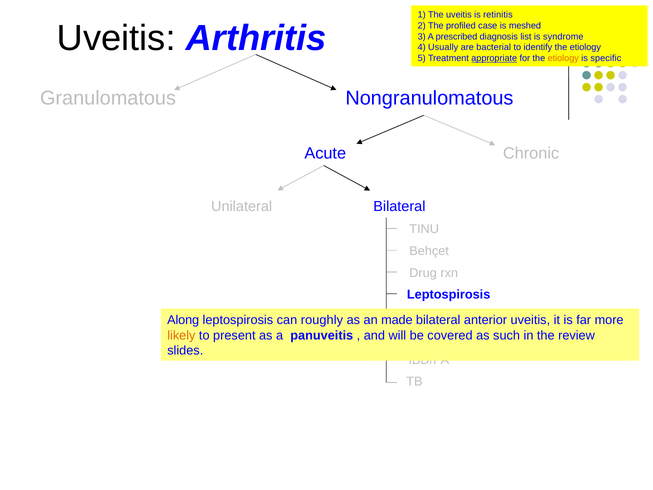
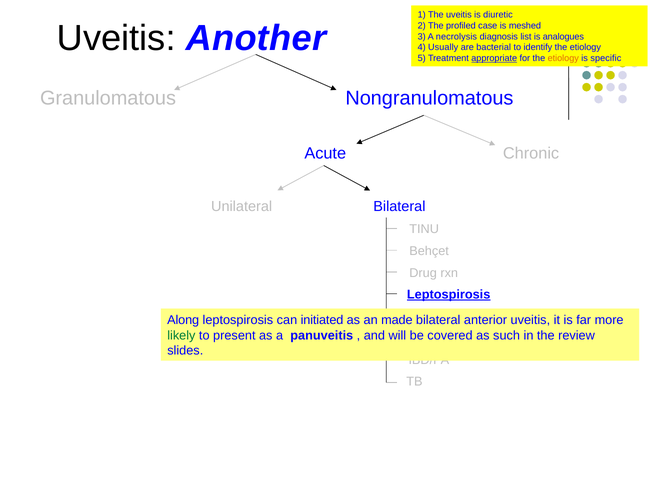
retinitis: retinitis -> diuretic
Arthritis: Arthritis -> Another
prescribed: prescribed -> necrolysis
syndrome: syndrome -> analogues
Leptospirosis at (449, 294) underline: none -> present
roughly: roughly -> initiated
likely colour: orange -> green
